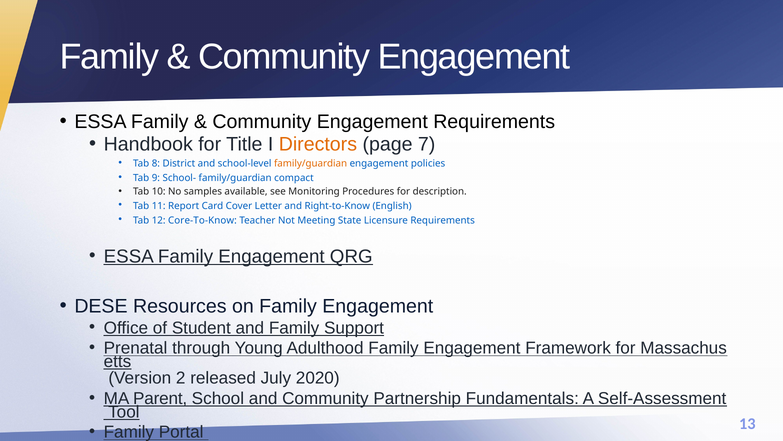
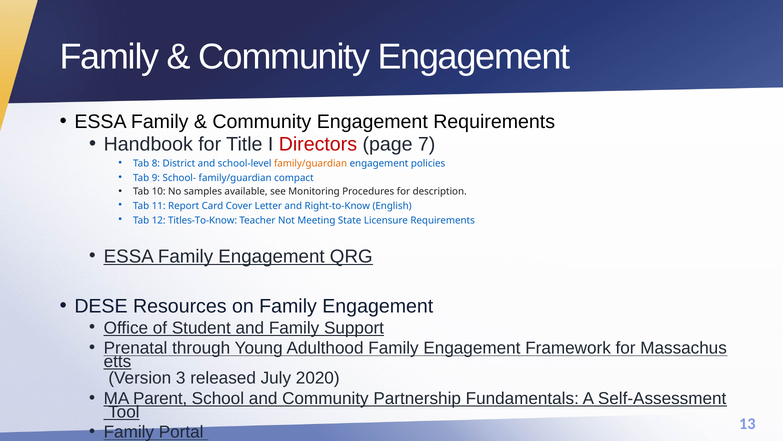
Directors colour: orange -> red
Core-To-Know: Core-To-Know -> Titles-To-Know
2: 2 -> 3
